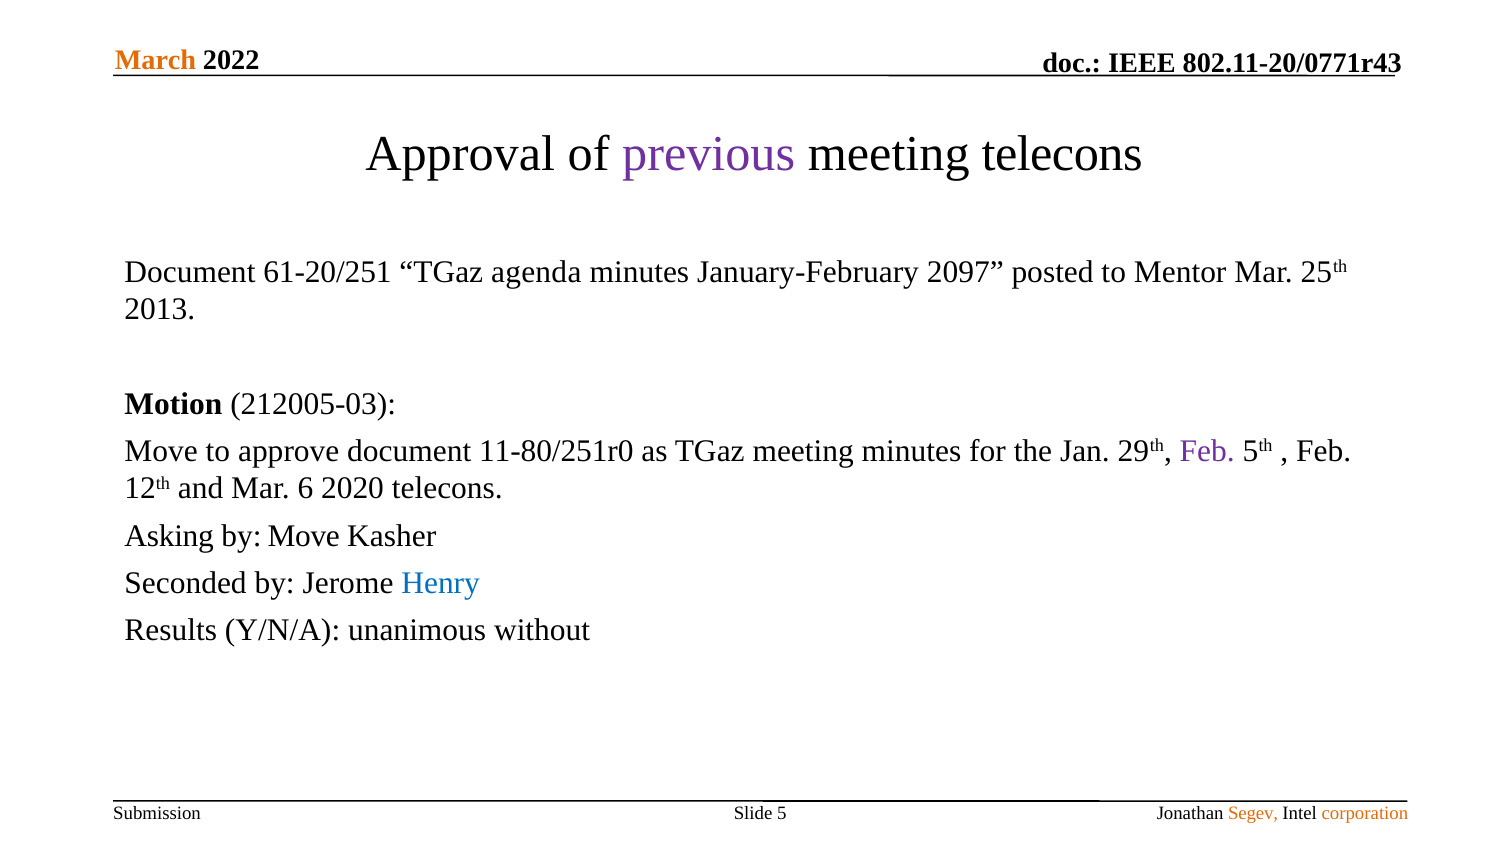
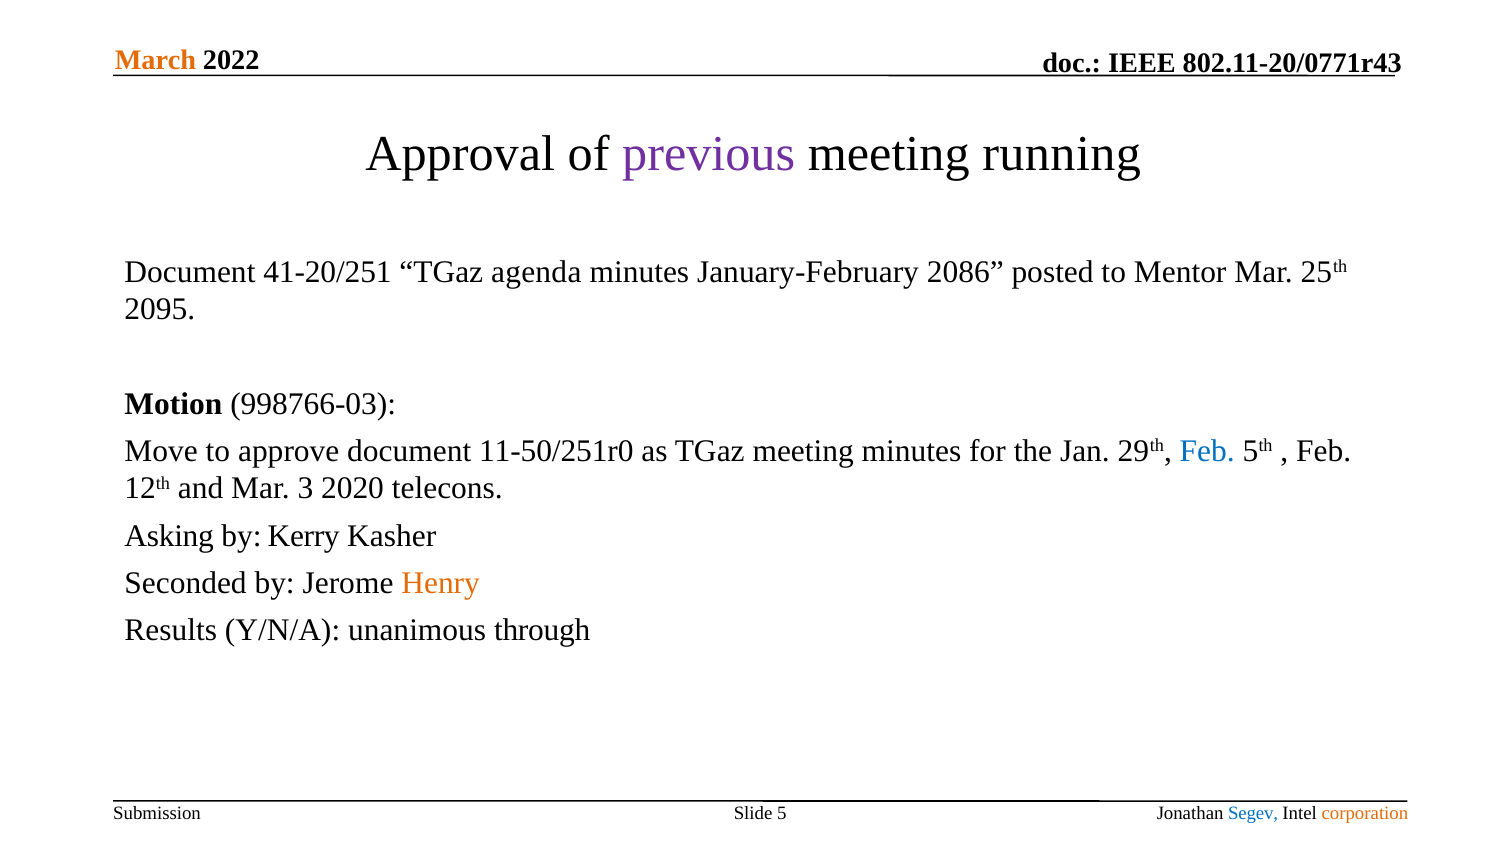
meeting telecons: telecons -> running
61-20/251: 61-20/251 -> 41-20/251
2097: 2097 -> 2086
2013: 2013 -> 2095
212005-03: 212005-03 -> 998766-03
11-80/251r0: 11-80/251r0 -> 11-50/251r0
Feb at (1207, 451) colour: purple -> blue
6: 6 -> 3
by Move: Move -> Kerry
Henry colour: blue -> orange
without: without -> through
Segev colour: orange -> blue
